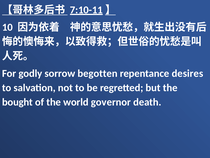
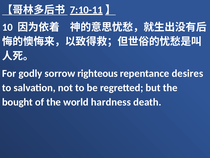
begotten: begotten -> righteous
governor: governor -> hardness
